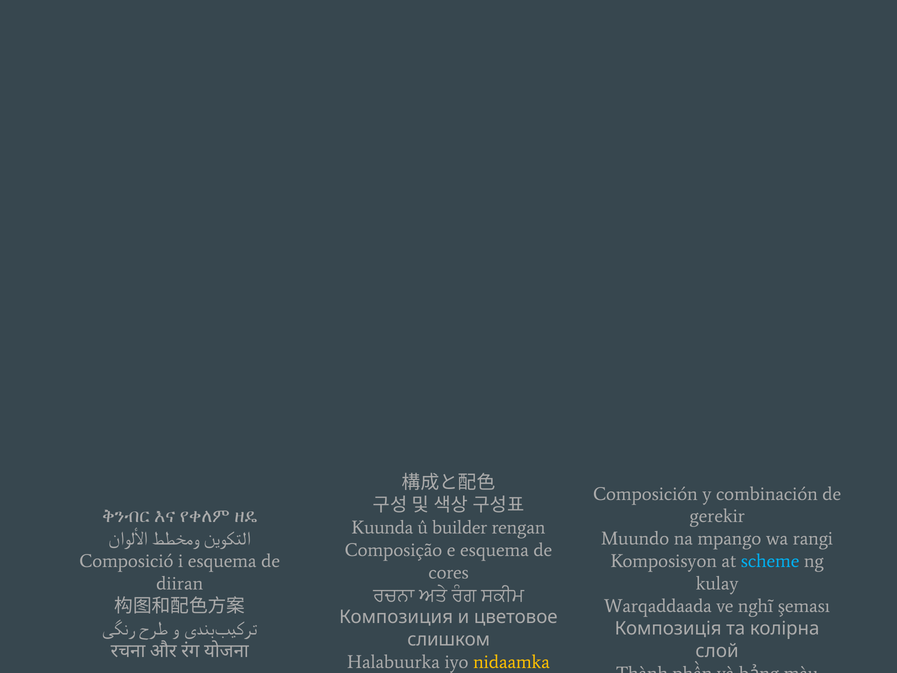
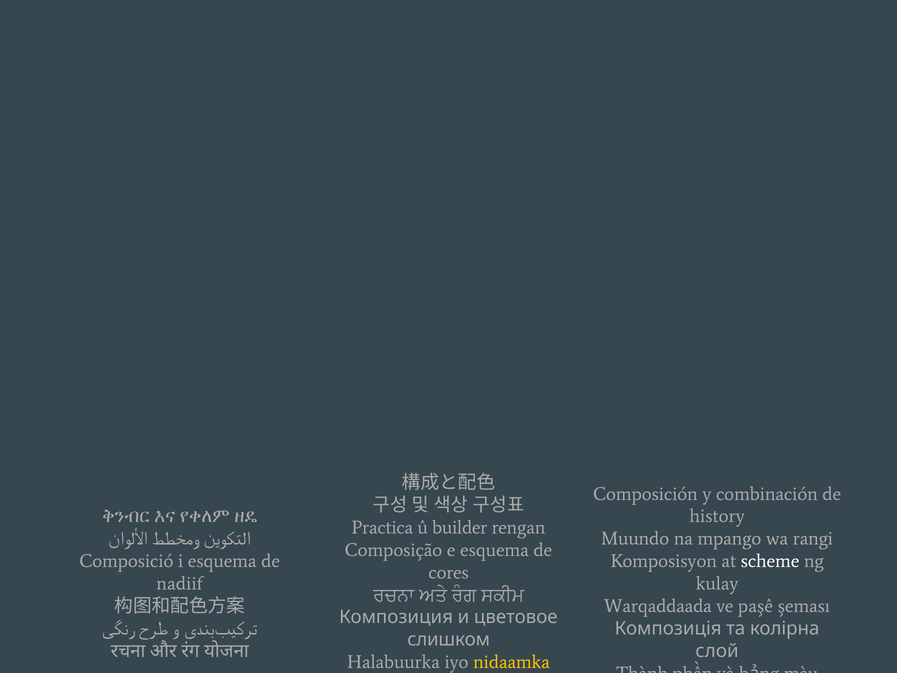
gerekir: gerekir -> history
Kuunda: Kuunda -> Practica
scheme colour: light blue -> white
diiran: diiran -> nadiif
nghĩ: nghĩ -> paşê
